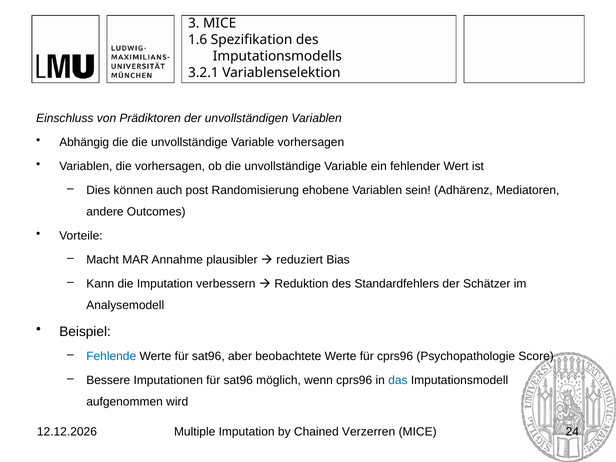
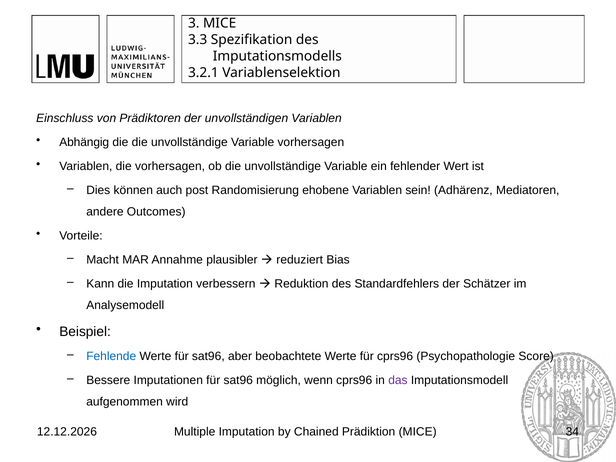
1.6: 1.6 -> 3.3
das colour: blue -> purple
Verzerren: Verzerren -> Prädiktion
24: 24 -> 34
